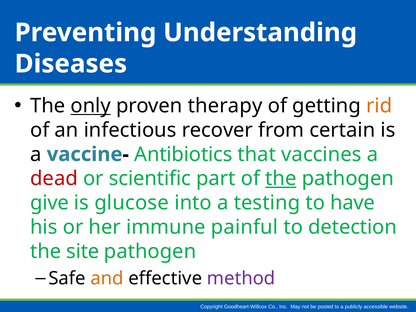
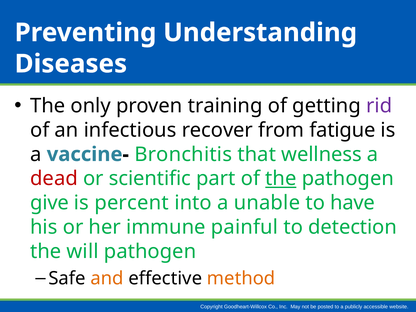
only underline: present -> none
therapy: therapy -> training
rid colour: orange -> purple
certain: certain -> fatigue
Antibiotics: Antibiotics -> Bronchitis
vaccines: vaccines -> wellness
glucose: glucose -> percent
testing: testing -> unable
site: site -> will
method colour: purple -> orange
